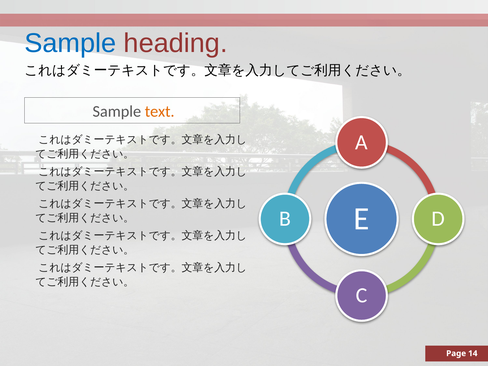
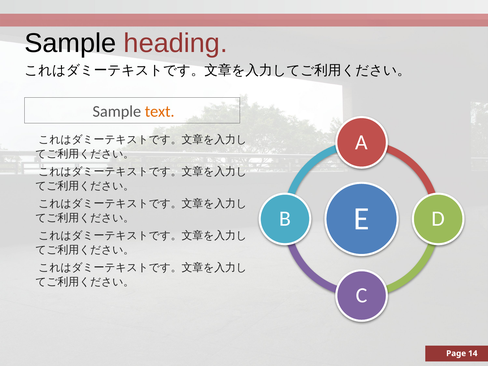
Sample at (70, 43) colour: blue -> black
